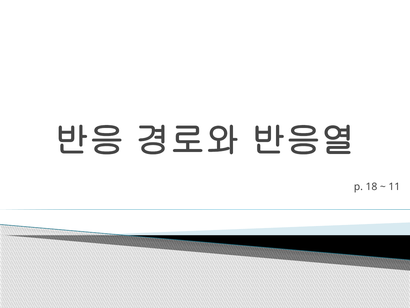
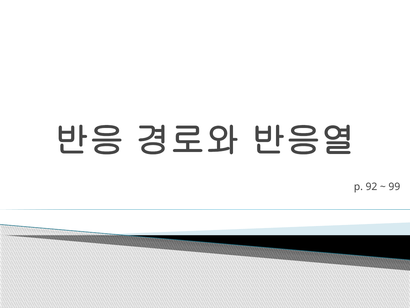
18: 18 -> 92
11: 11 -> 99
